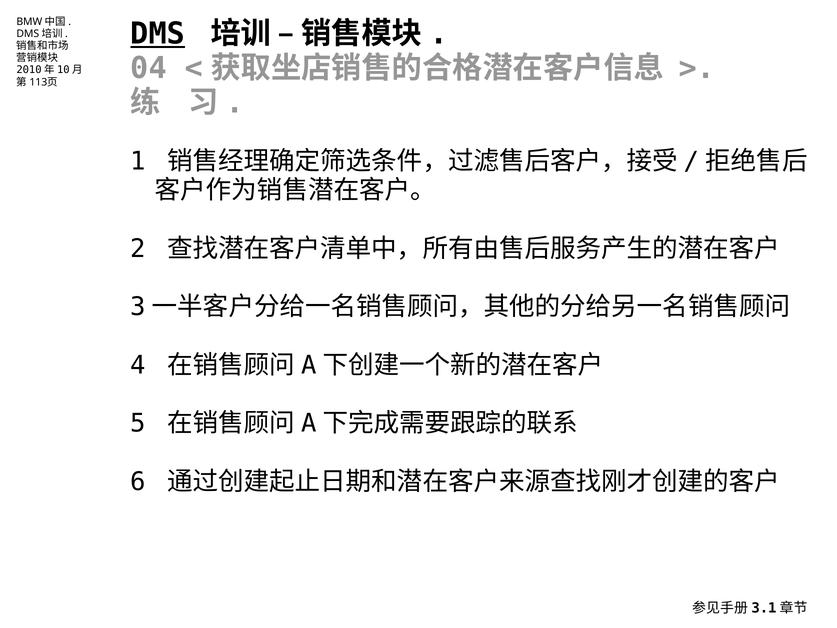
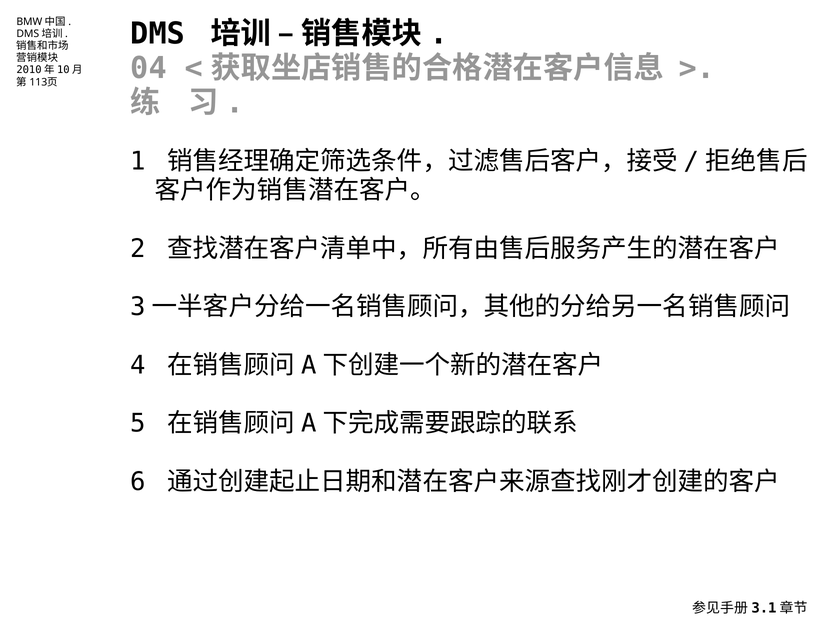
DMS underline: present -> none
